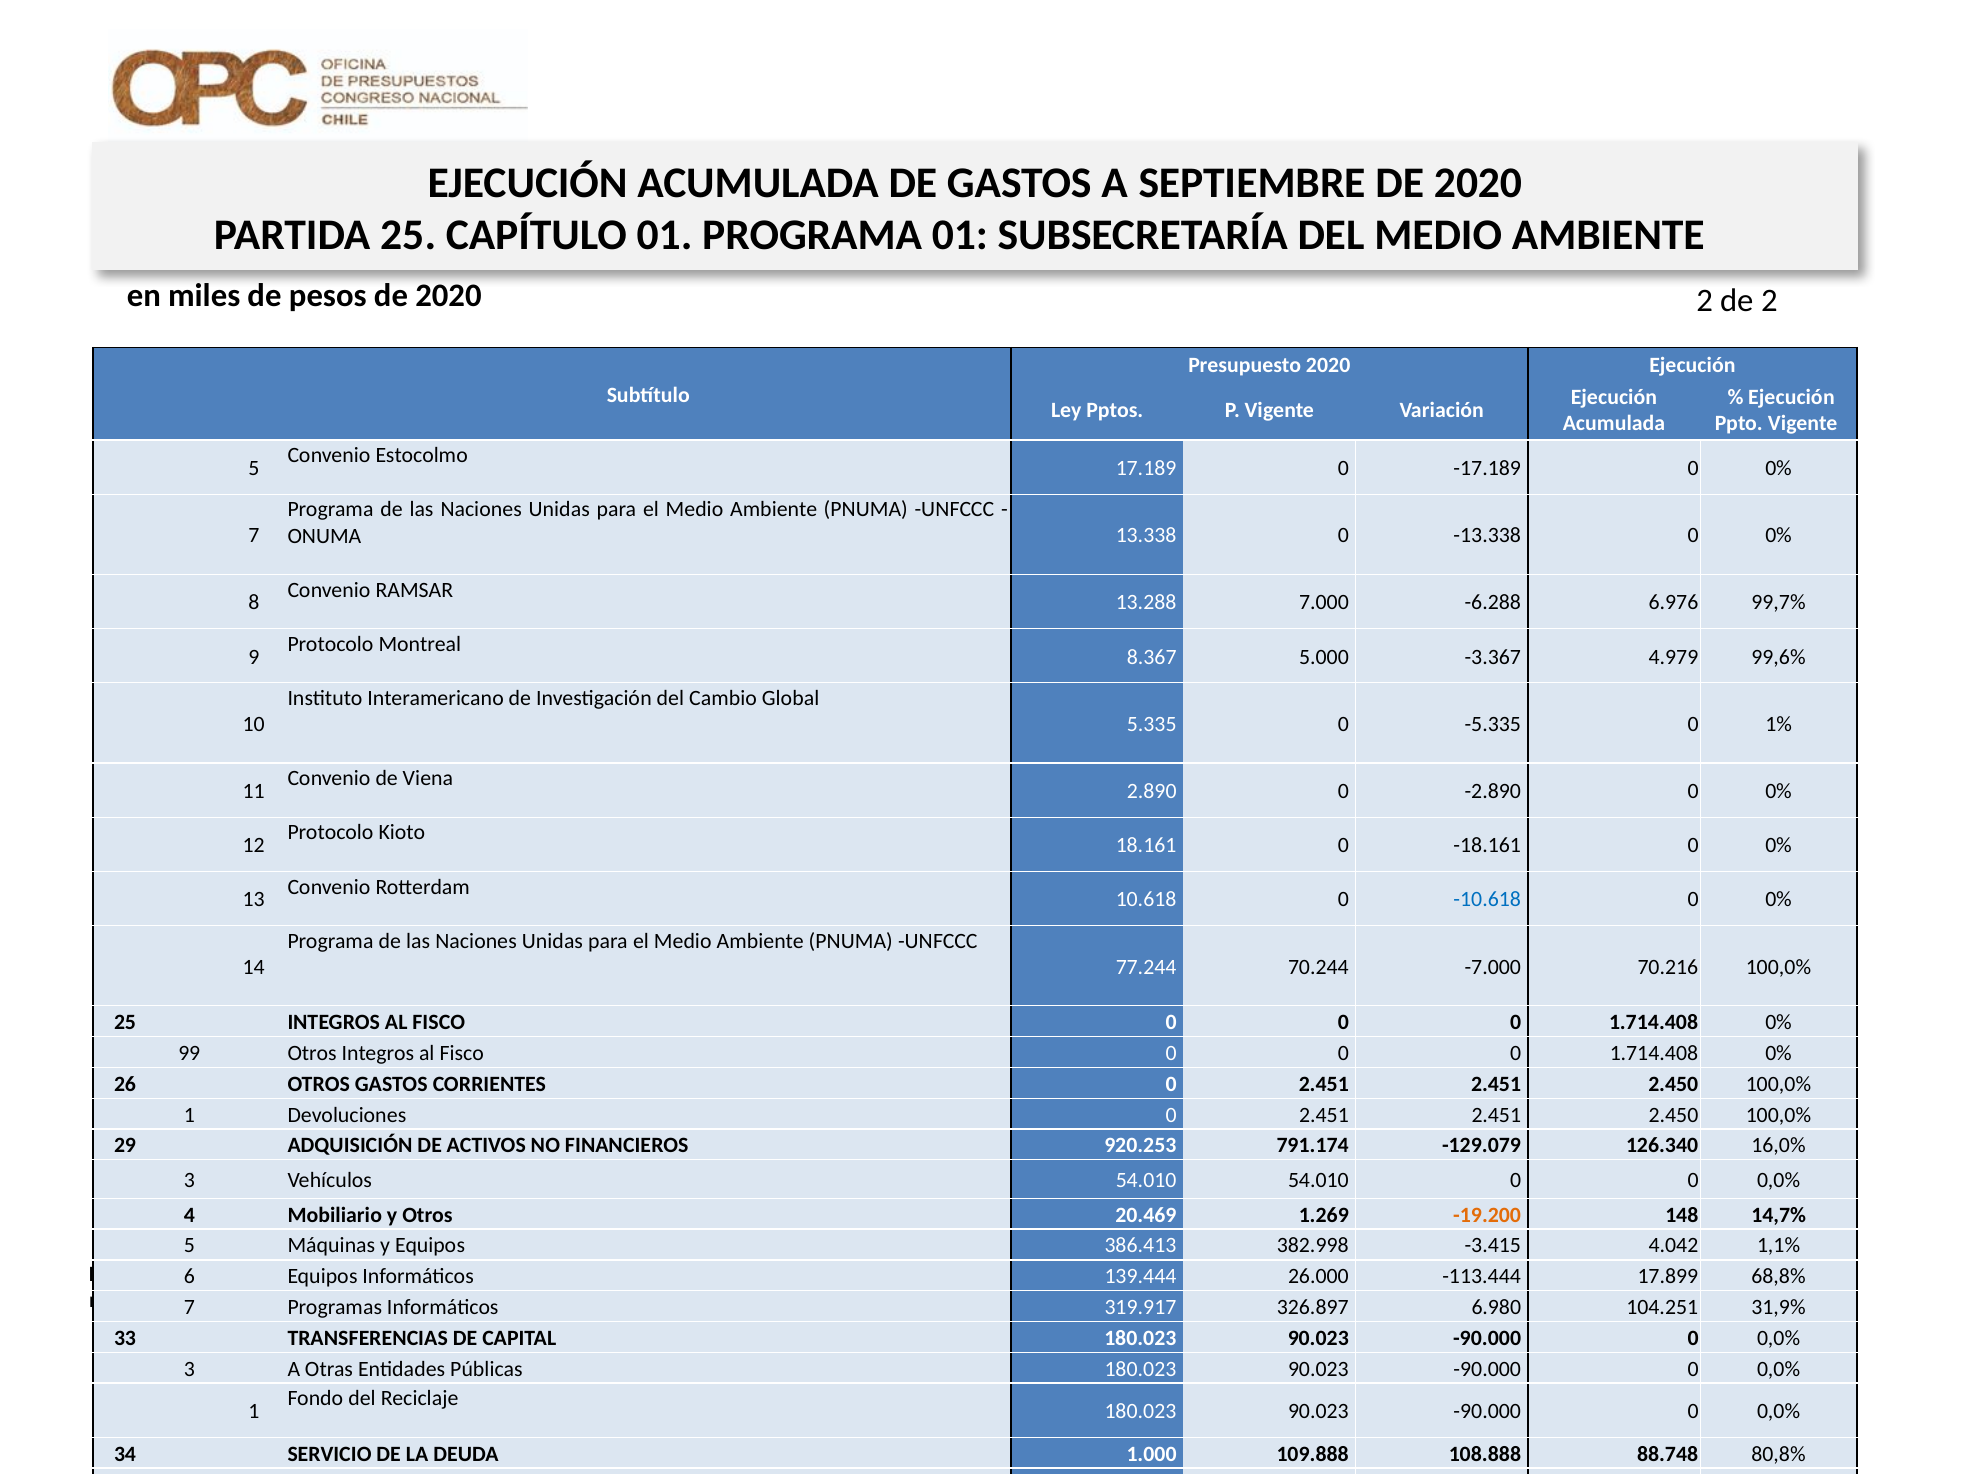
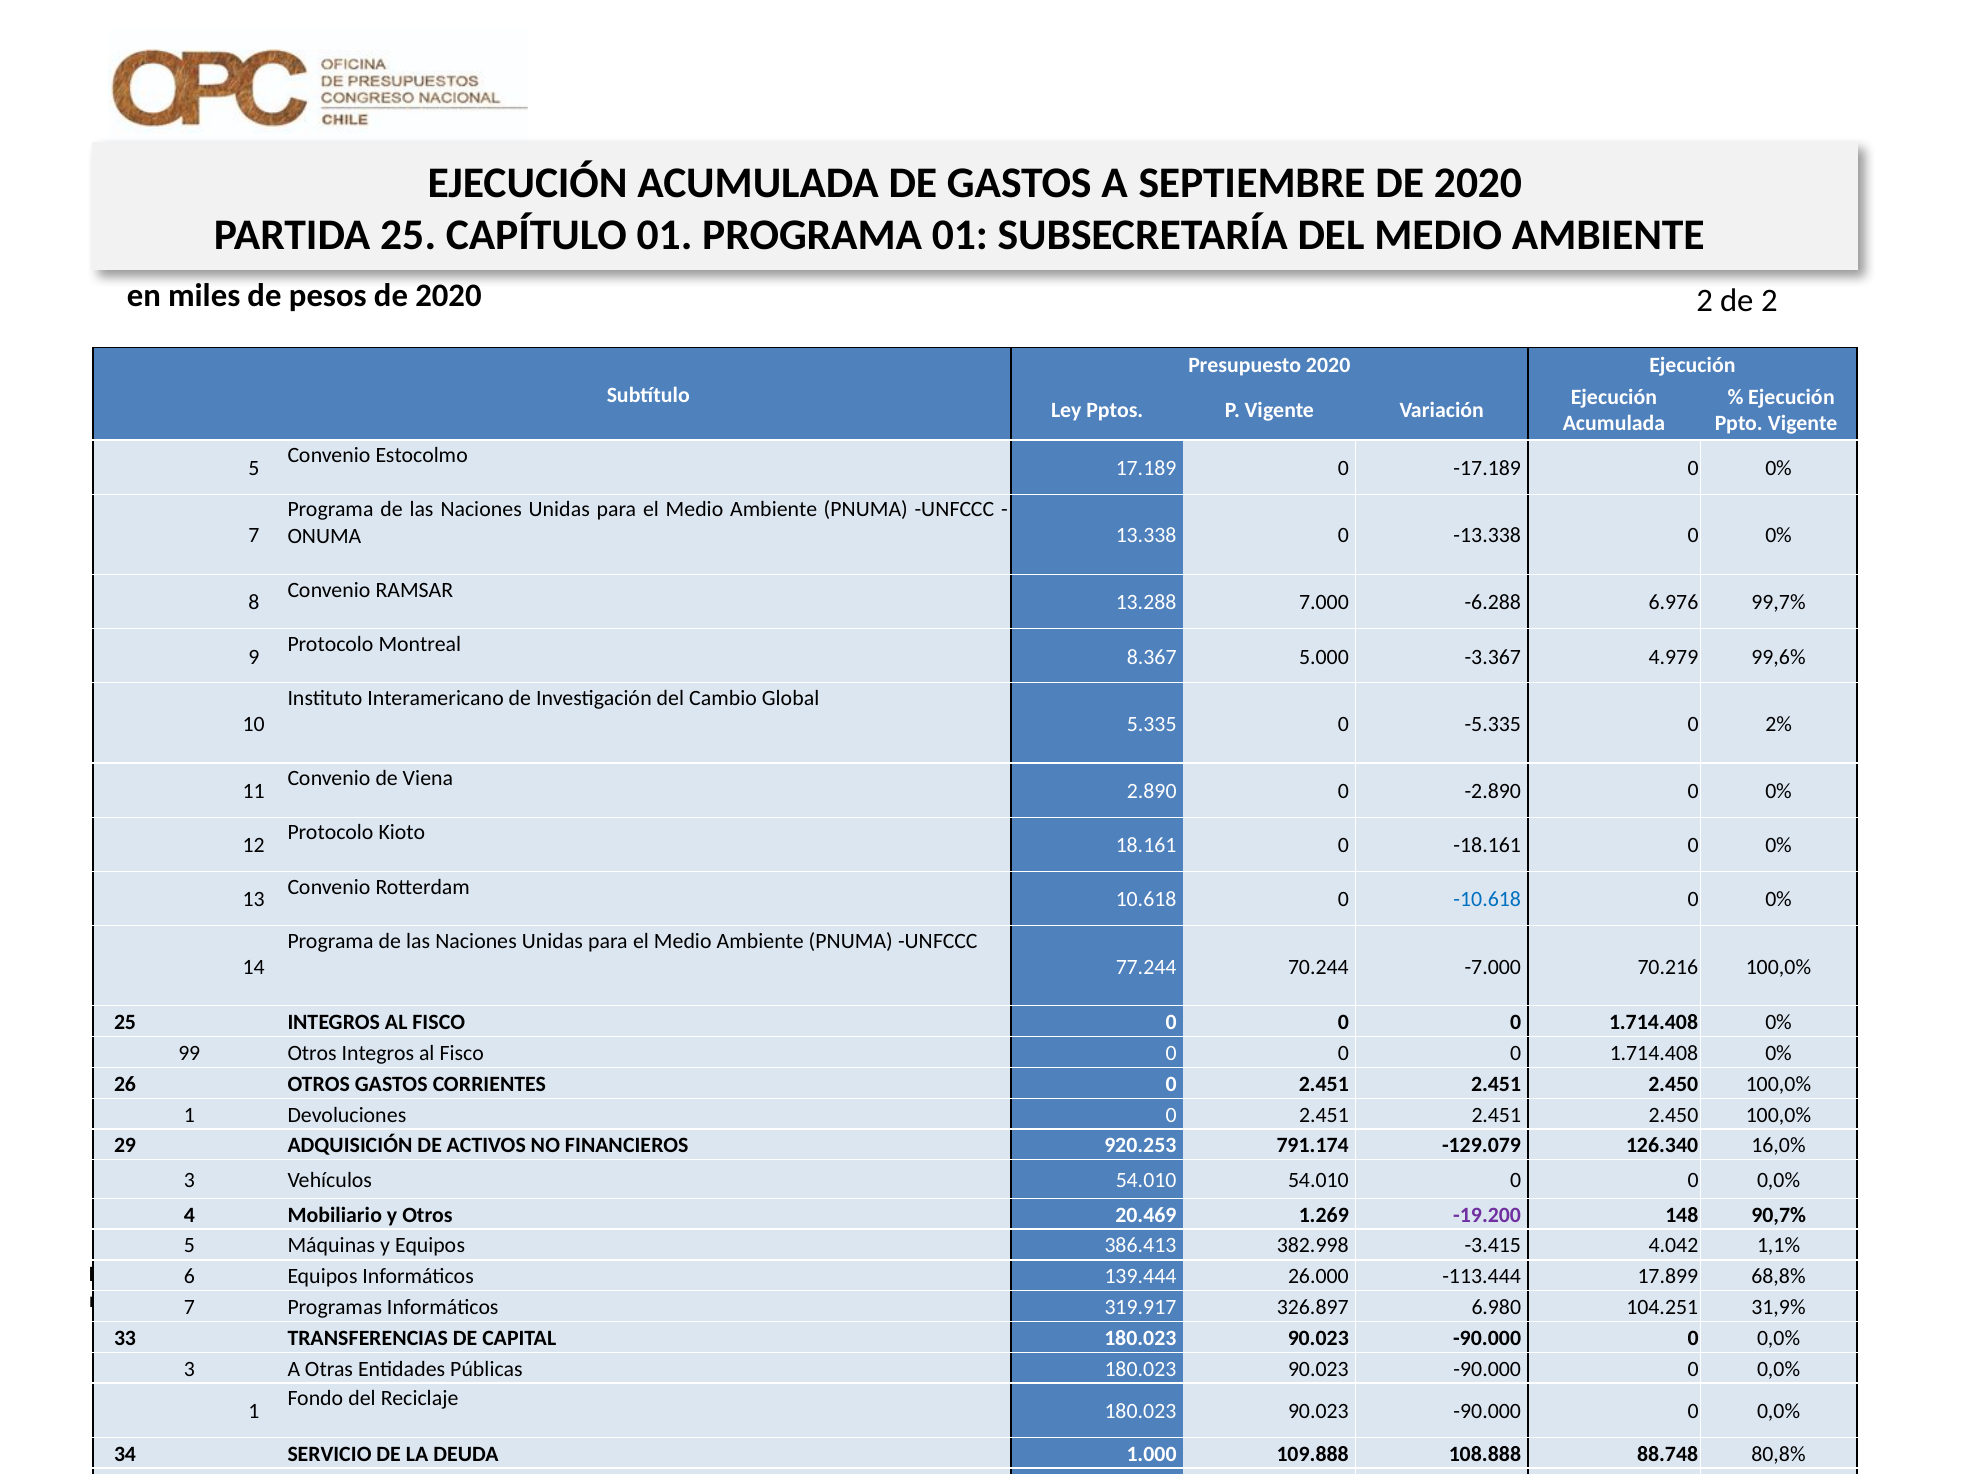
1%: 1% -> 2%
-19.200 colour: orange -> purple
14,7%: 14,7% -> 90,7%
